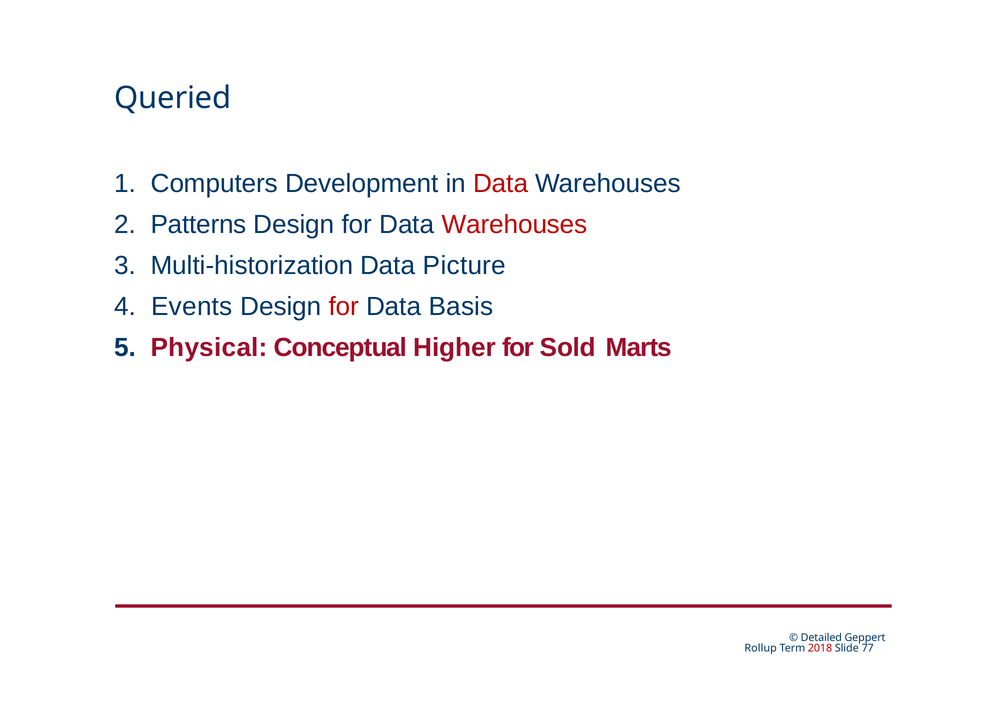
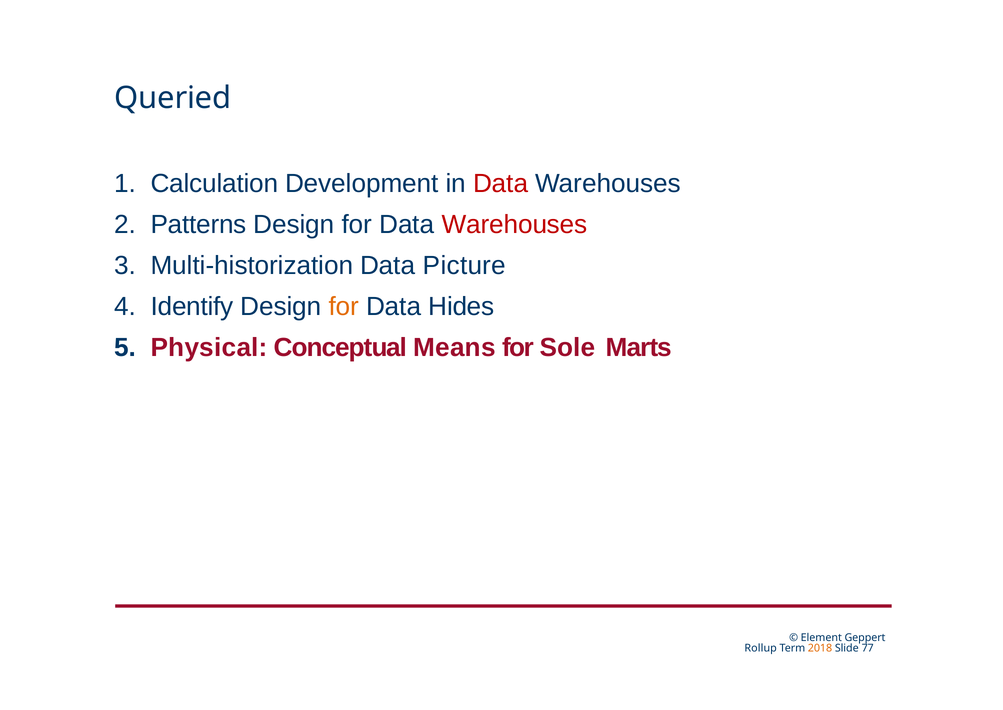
Computers: Computers -> Calculation
Events: Events -> Identify
for at (344, 306) colour: red -> orange
Basis: Basis -> Hides
Higher: Higher -> Means
Sold: Sold -> Sole
Detailed: Detailed -> Element
2018 colour: red -> orange
